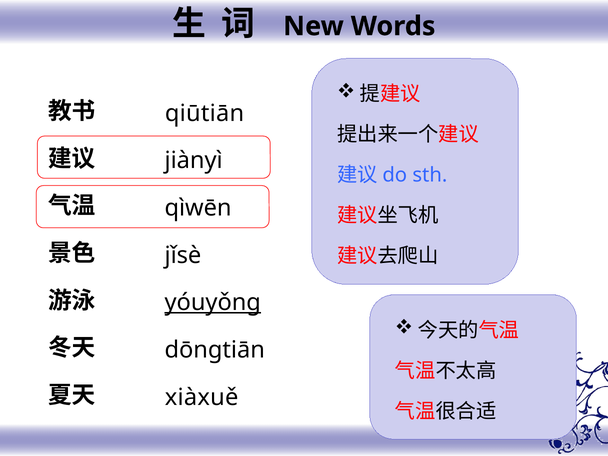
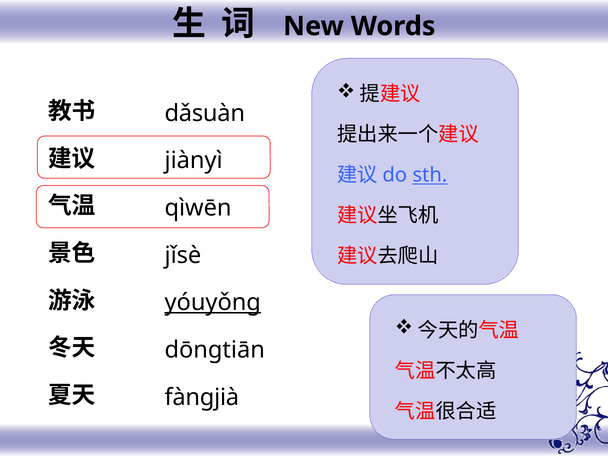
qiūtiān: qiūtiān -> dǎsuàn
sth underline: none -> present
xiàxuě: xiàxuě -> fànɡjià
